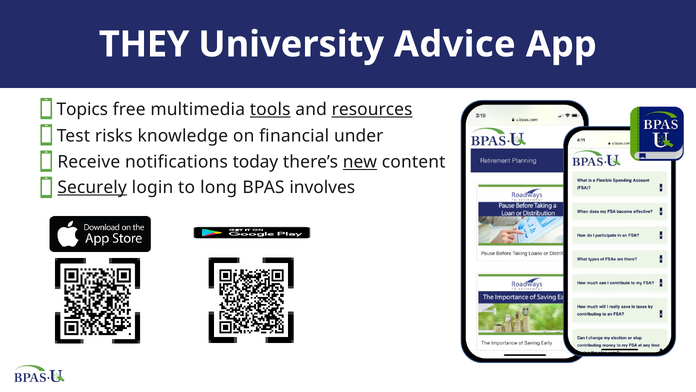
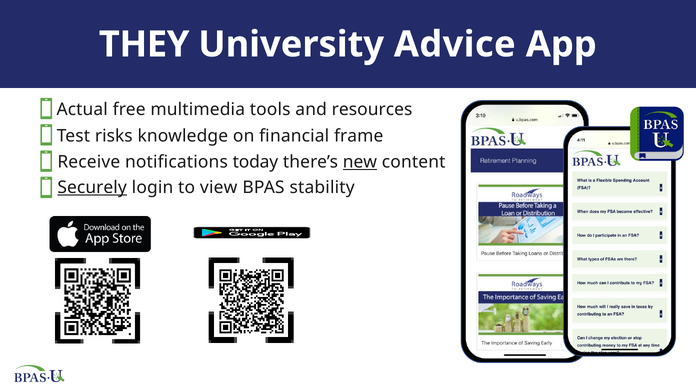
Topics: Topics -> Actual
tools underline: present -> none
resources underline: present -> none
under: under -> frame
long: long -> view
involves: involves -> stability
